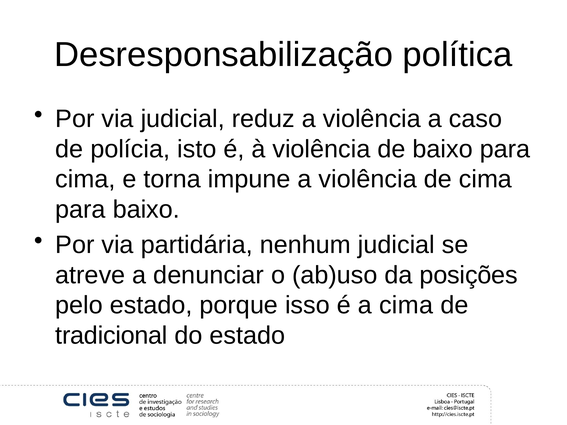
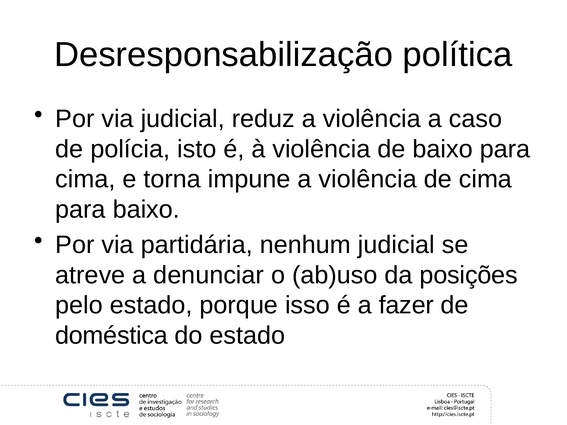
a cima: cima -> fazer
tradicional: tradicional -> doméstica
